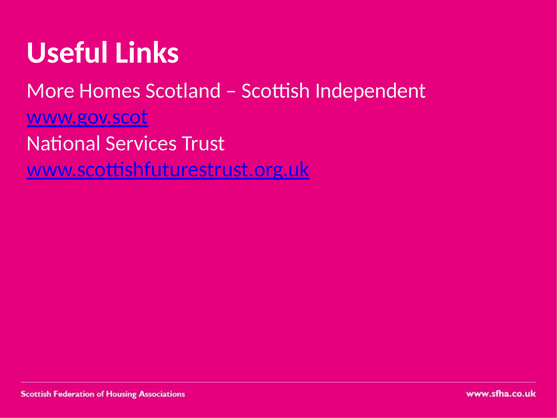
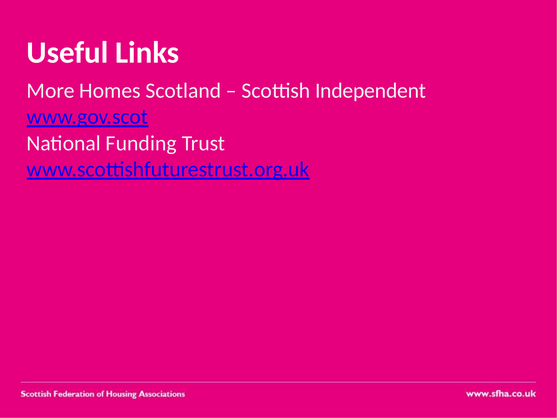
Services: Services -> Funding
